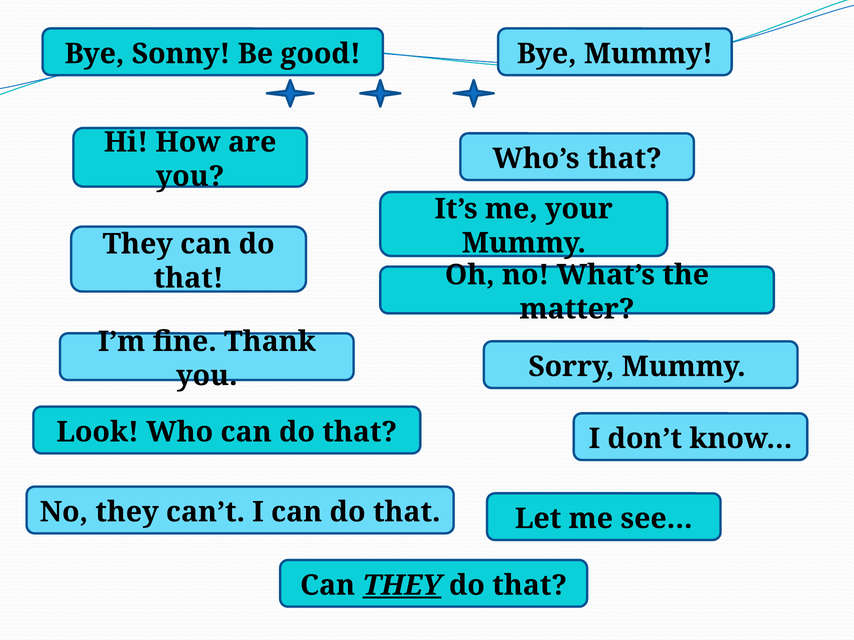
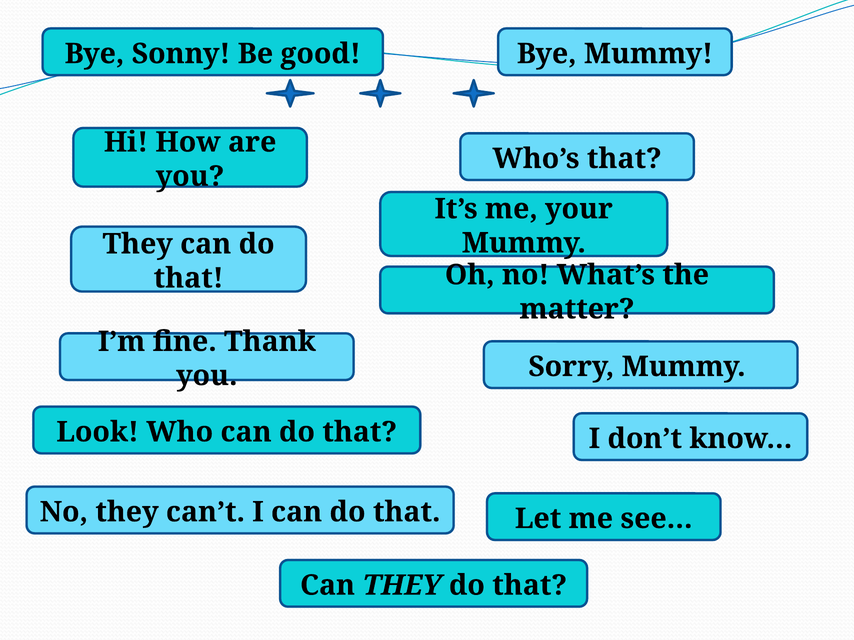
THEY at (402, 586) underline: present -> none
